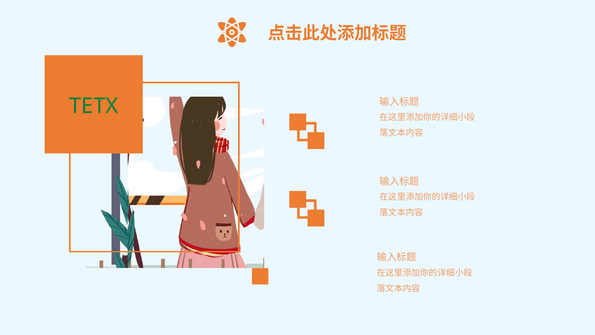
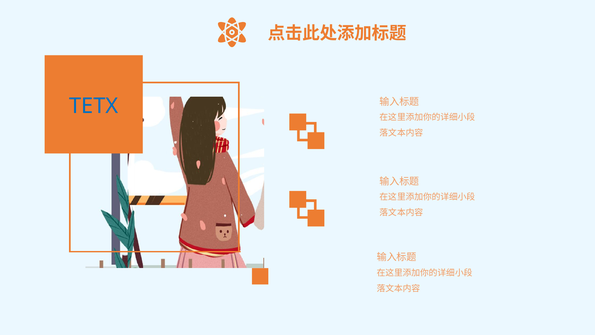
TETX colour: green -> blue
